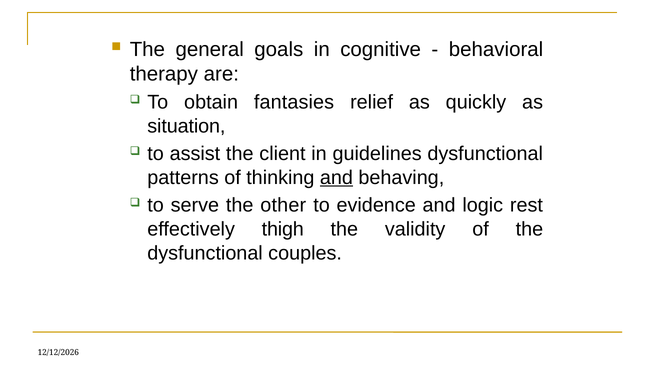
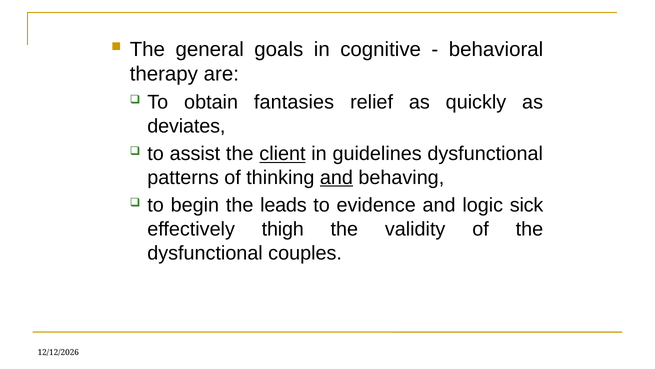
situation: situation -> deviates
client underline: none -> present
serve: serve -> begin
other: other -> leads
rest: rest -> sick
